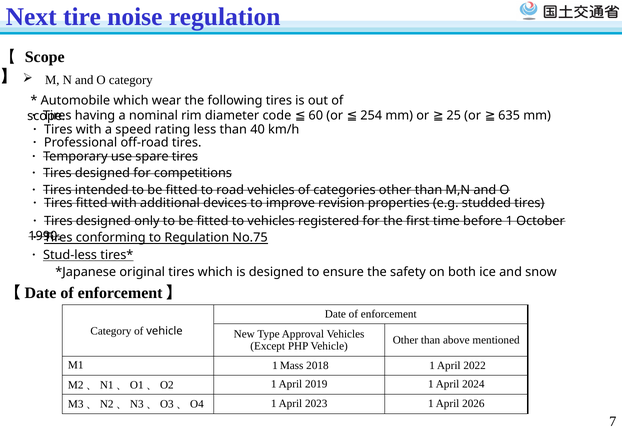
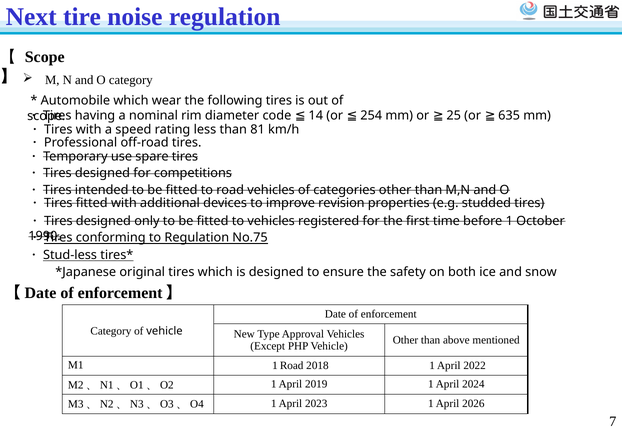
60: 60 -> 14
40: 40 -> 81
1 Mass: Mass -> Road
